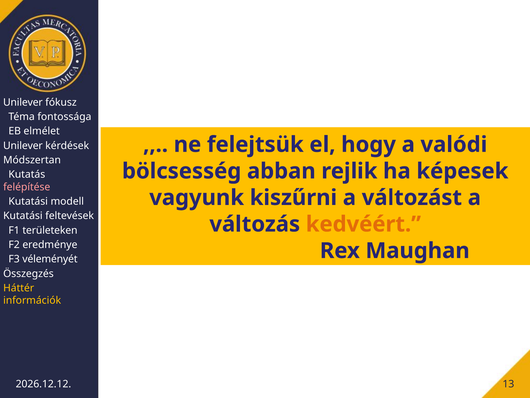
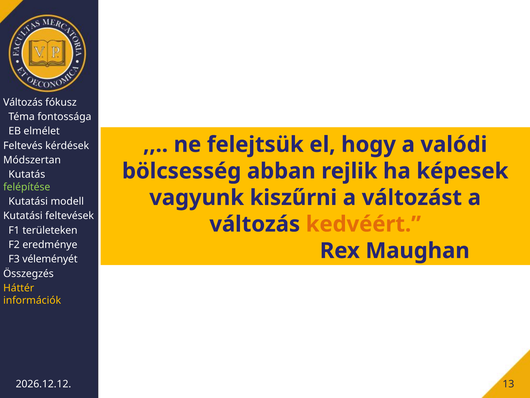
Unilever at (23, 102): Unilever -> Változás
Unilever at (23, 145): Unilever -> Feltevés
felépítése colour: pink -> light green
